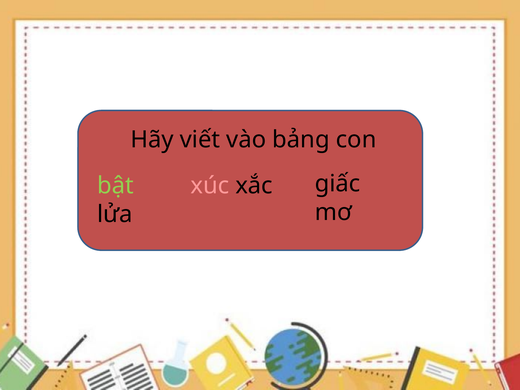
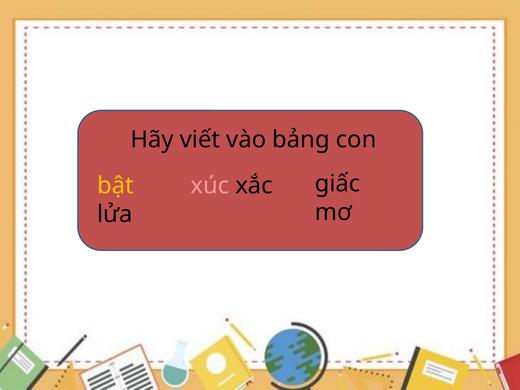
bật colour: light green -> yellow
